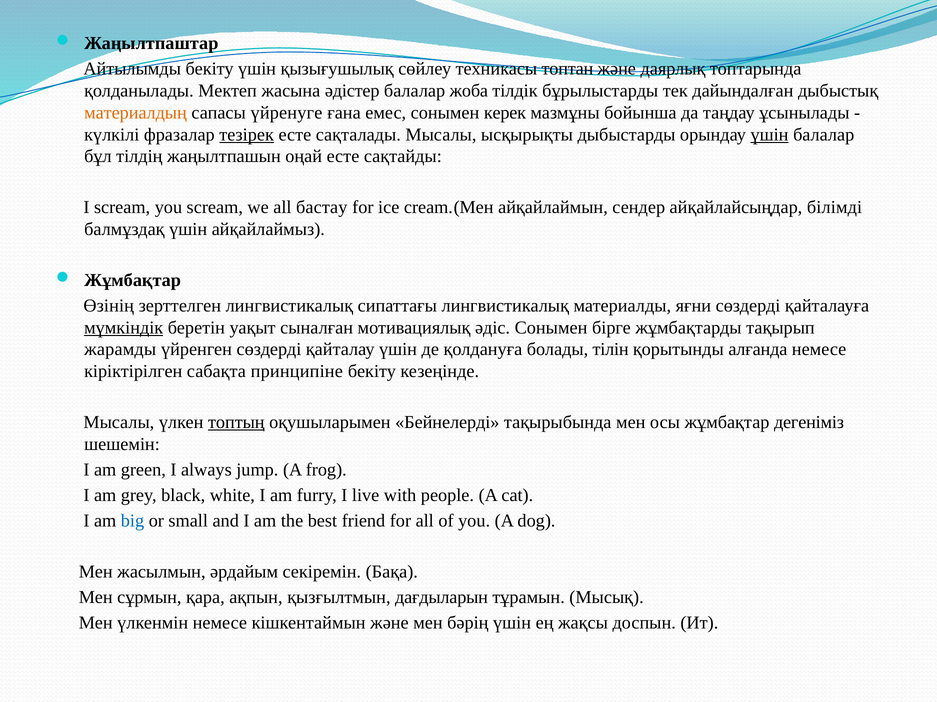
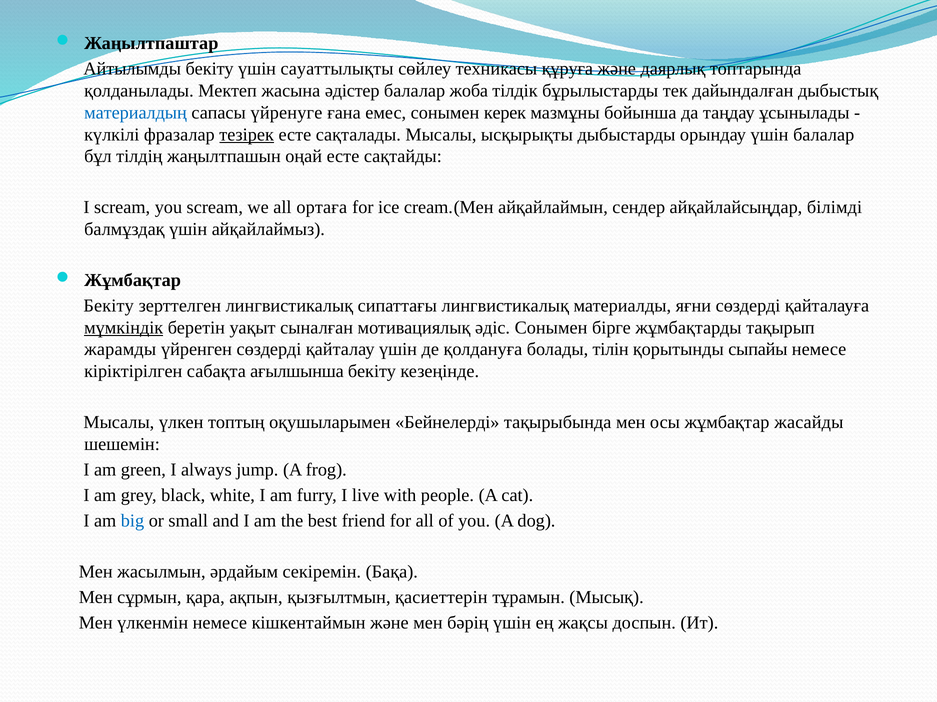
қызығушылық: қызығушылық -> сауаттылықты
топтан: топтан -> құруға
материалдың colour: orange -> blue
үшін at (770, 135) underline: present -> none
бастау: бастау -> ортаға
Өзінің at (109, 306): Өзінің -> Бекіту
алғанда: алғанда -> сыпайы
принципіне: принципіне -> ағылшынша
топтың underline: present -> none
дегеніміз: дегеніміз -> жасайды
дағдыларын: дағдыларын -> қасиеттерін
